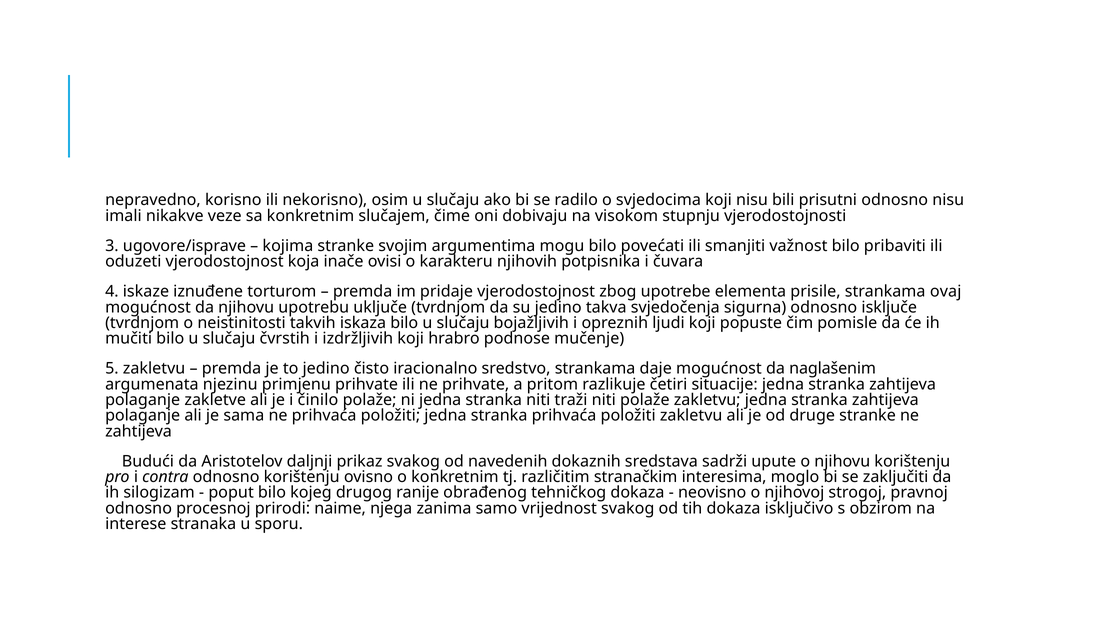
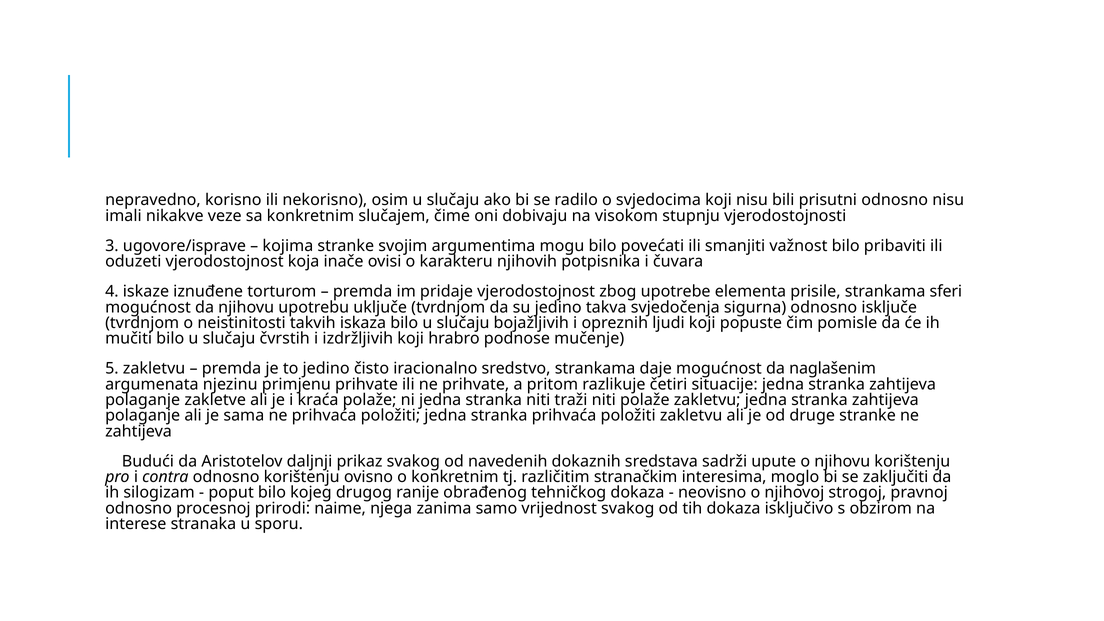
ovaj: ovaj -> sferi
činilo: činilo -> kraća
